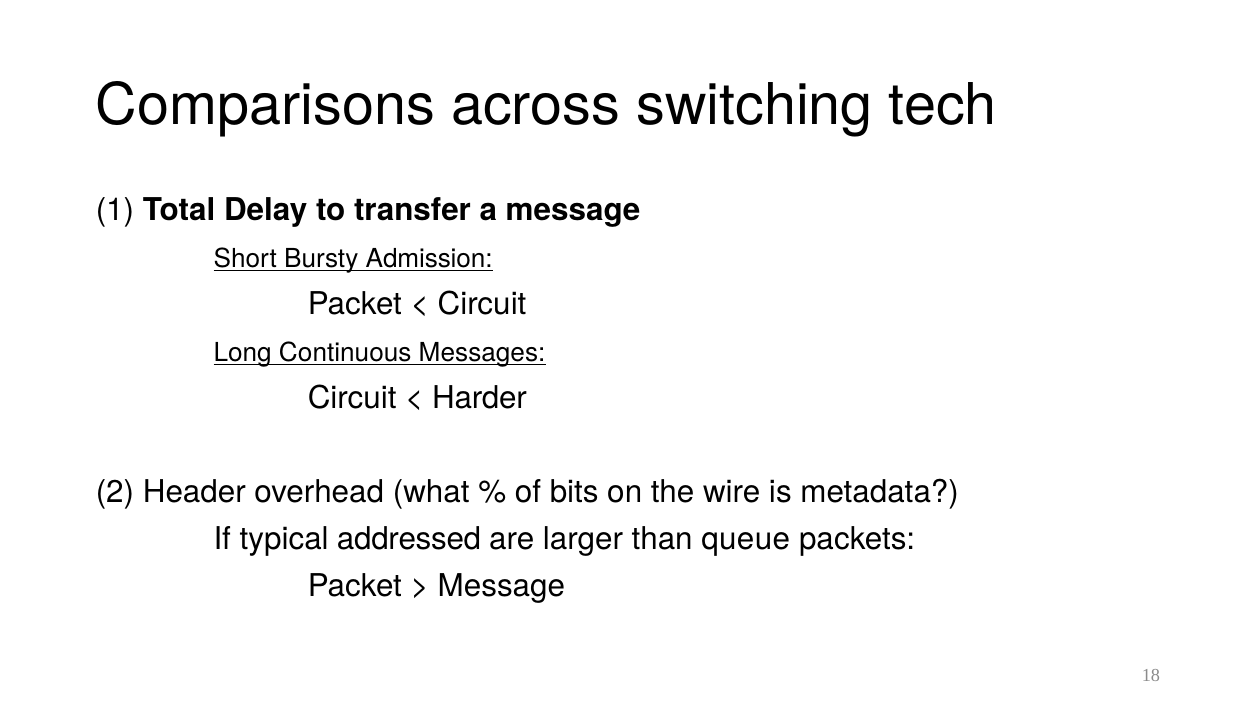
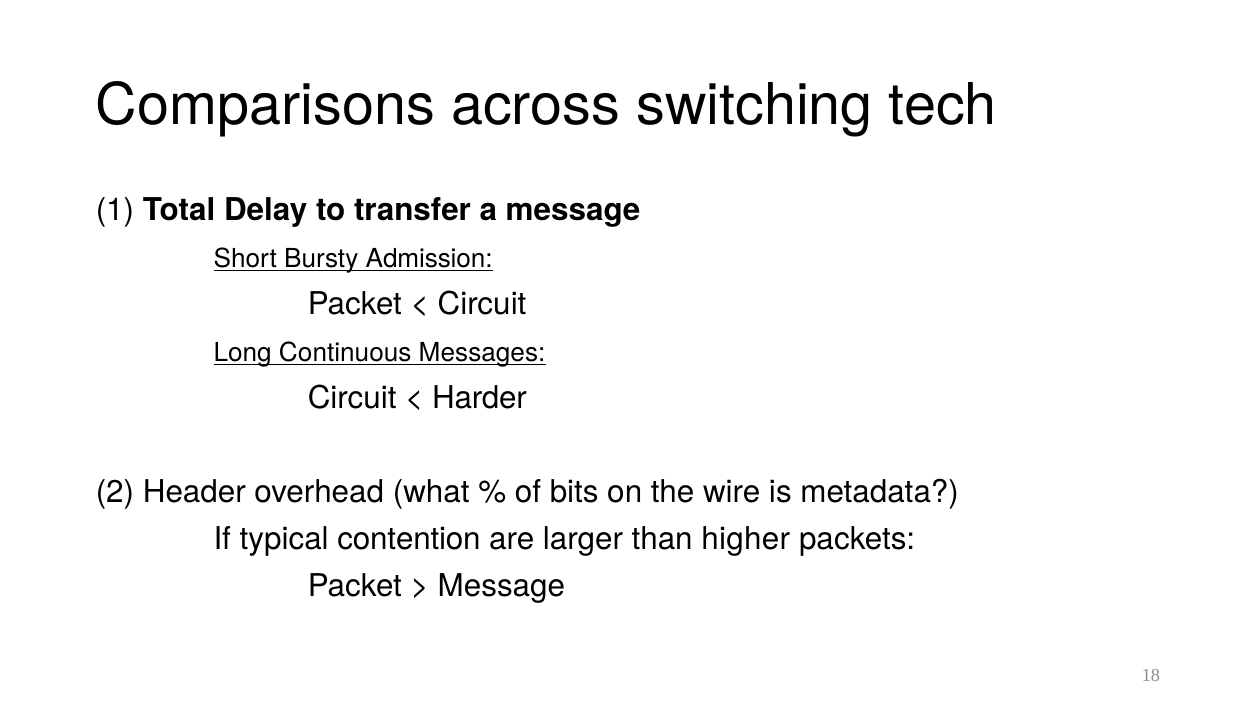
addressed: addressed -> contention
queue: queue -> higher
